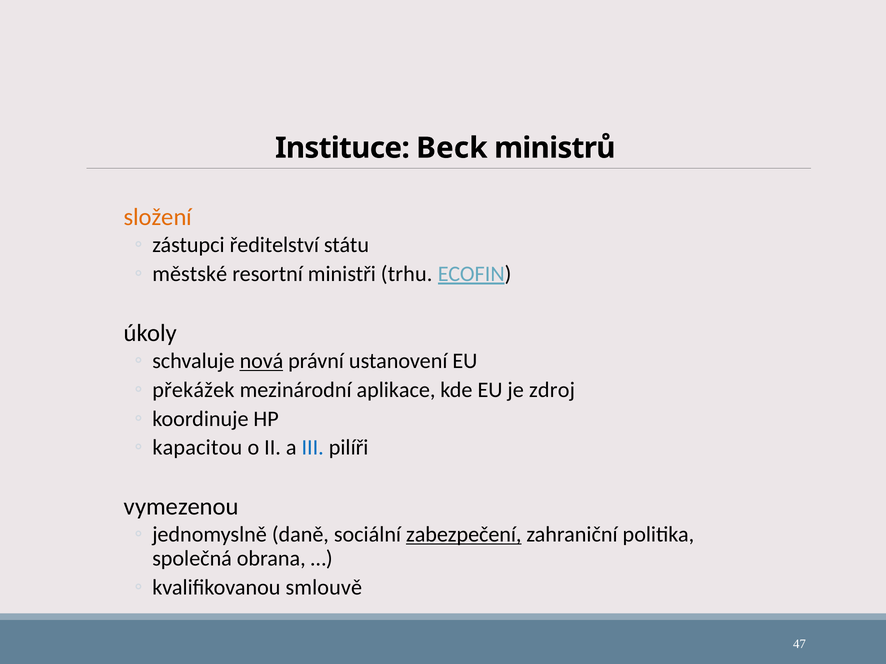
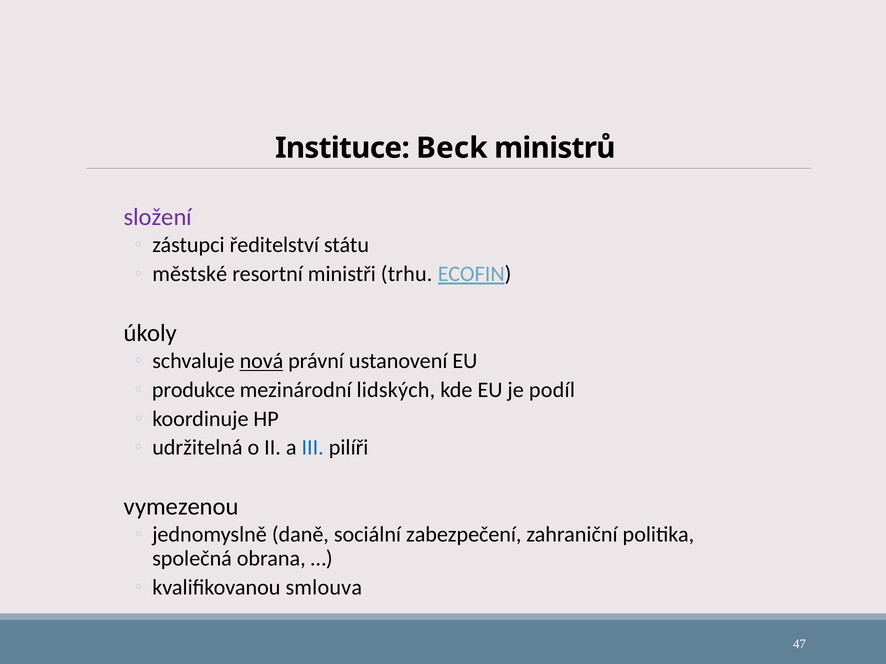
složení colour: orange -> purple
překážek: překážek -> produkce
aplikace: aplikace -> lidských
zdroj: zdroj -> podíl
kapacitou: kapacitou -> udržitelná
zabezpečení underline: present -> none
smlouvě: smlouvě -> smlouva
